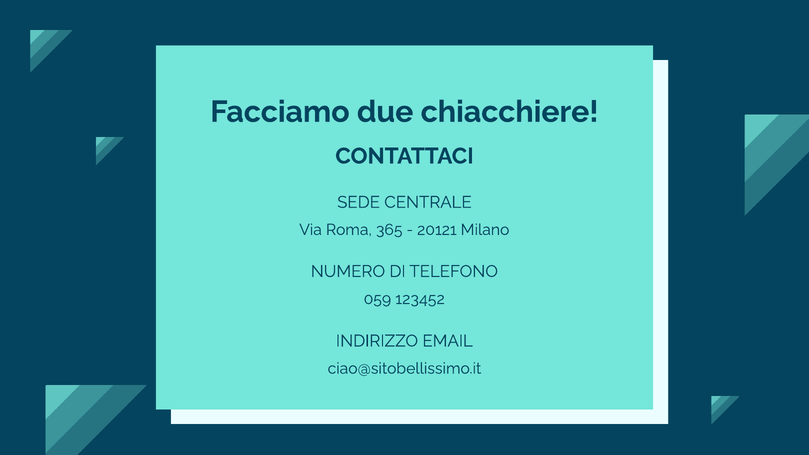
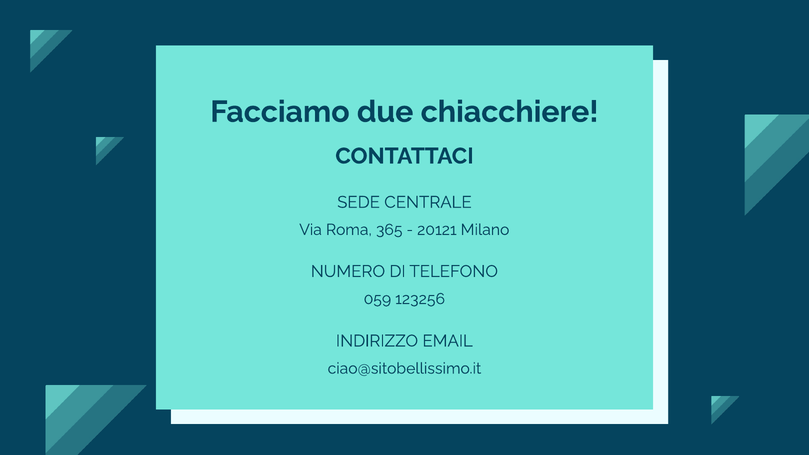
123452: 123452 -> 123256
